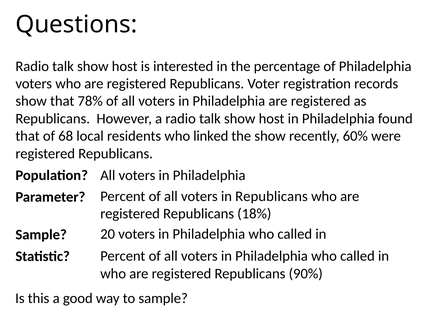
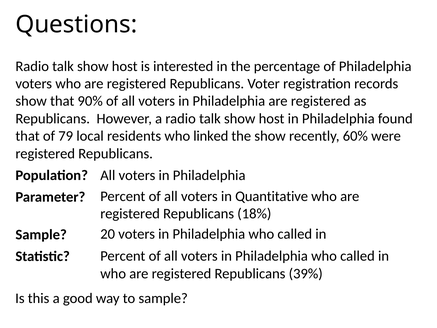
78%: 78% -> 90%
68: 68 -> 79
in Republicans: Republicans -> Quantitative
90%: 90% -> 39%
